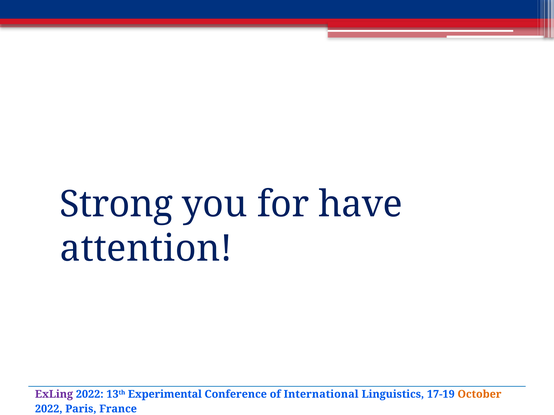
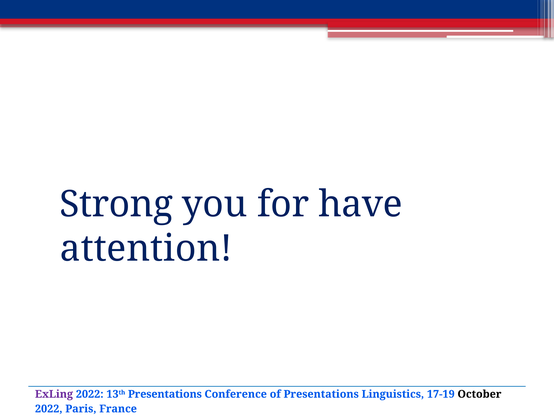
13th Experimental: Experimental -> Presentations
of International: International -> Presentations
October colour: orange -> black
